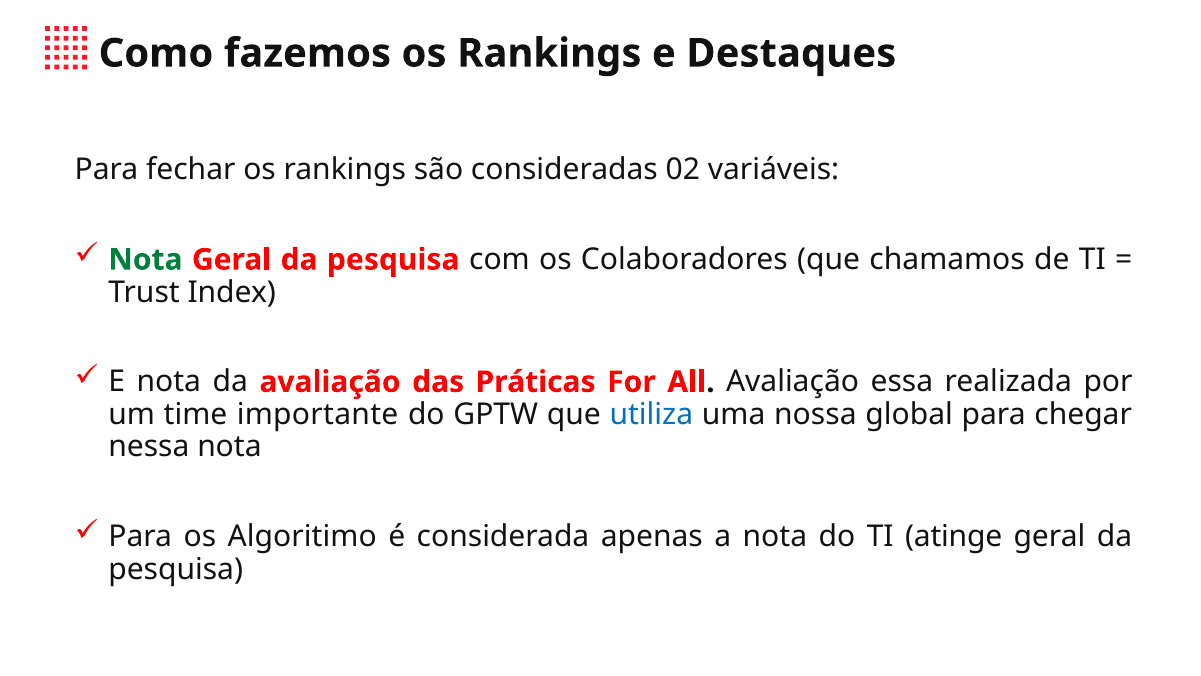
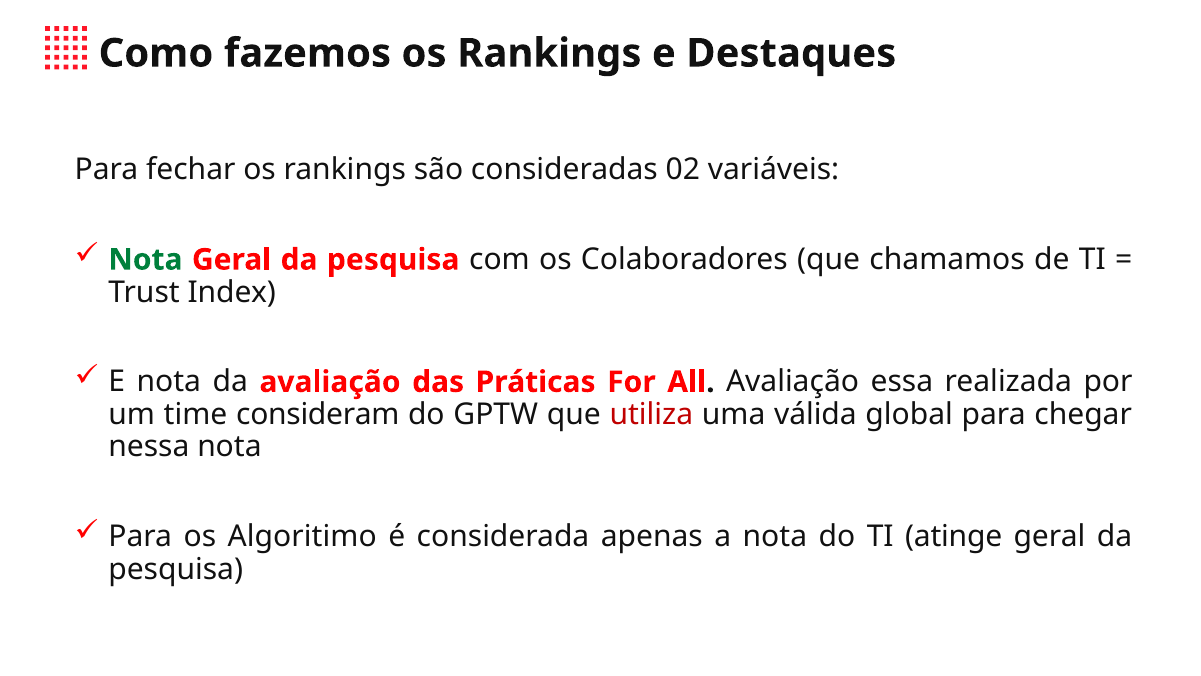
importante: importante -> consideram
utiliza colour: blue -> red
nossa: nossa -> válida
